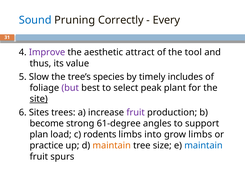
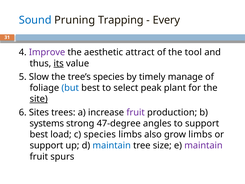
Correctly: Correctly -> Trapping
its underline: none -> present
includes: includes -> manage
but colour: purple -> blue
become: become -> systems
61-degree: 61-degree -> 47-degree
plan at (39, 134): plan -> best
c rodents: rodents -> species
into: into -> also
practice at (46, 145): practice -> support
maintain at (112, 145) colour: orange -> blue
maintain at (203, 145) colour: blue -> purple
